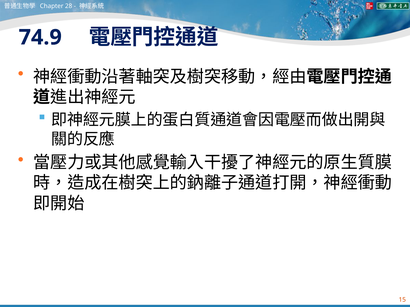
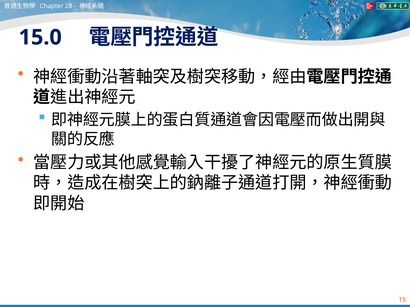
74.9: 74.9 -> 15.0
